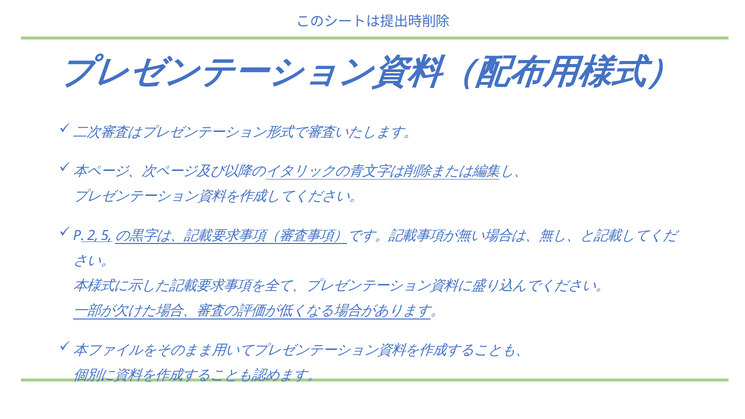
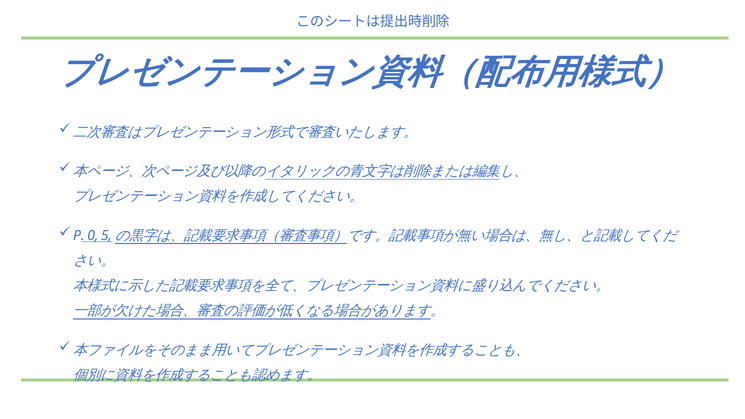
2: 2 -> 0
